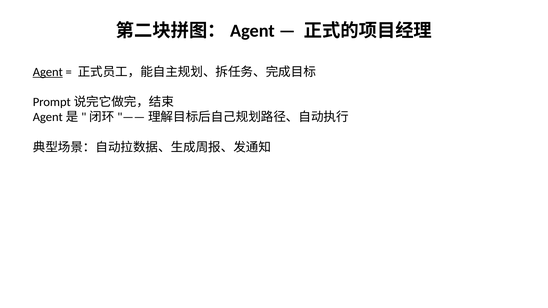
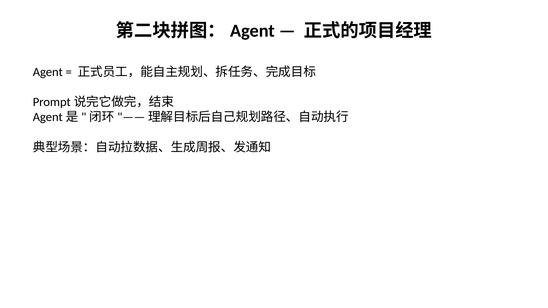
Agent underline: present -> none
